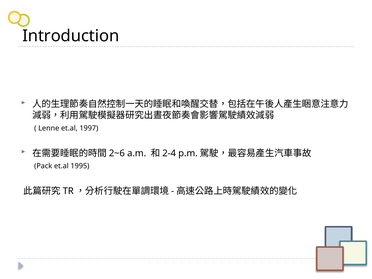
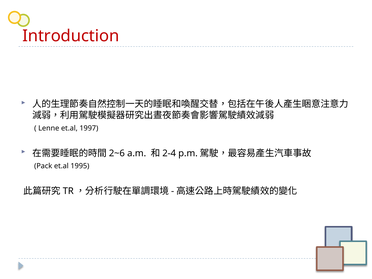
Introduction colour: black -> red
